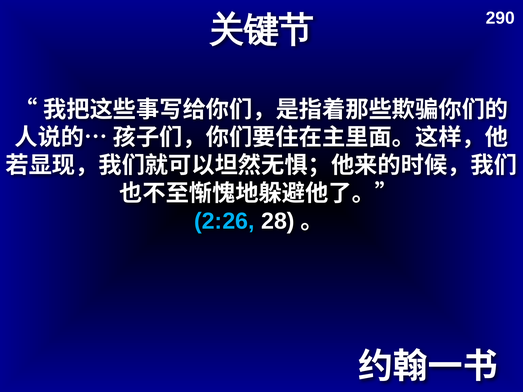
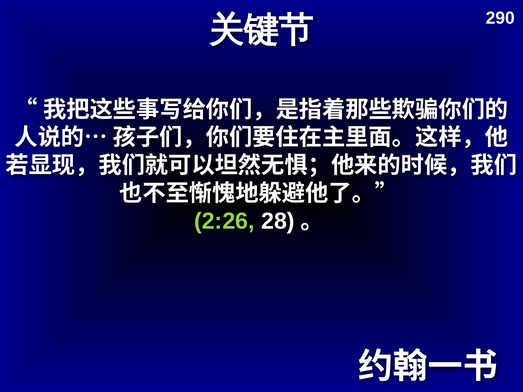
2:26 colour: light blue -> light green
